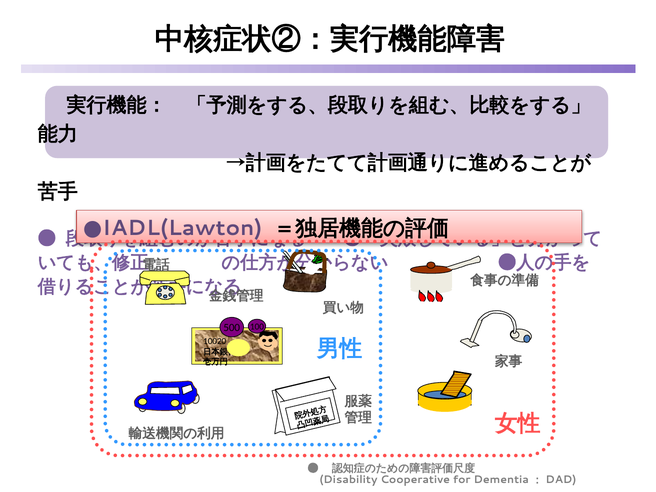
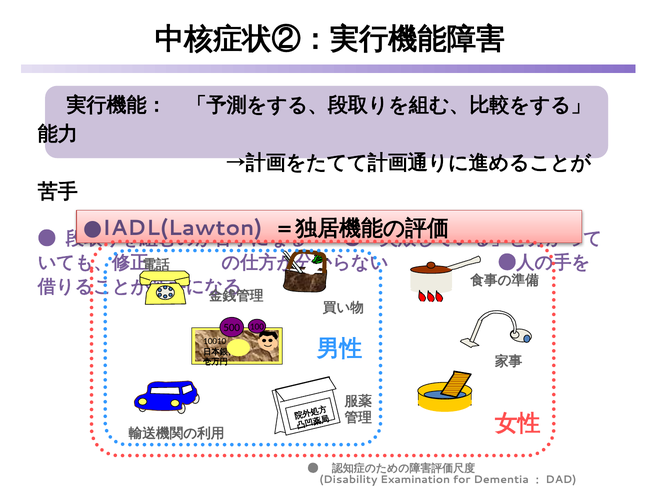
10020: 10020 -> 10010
Cooperative: Cooperative -> Examination
